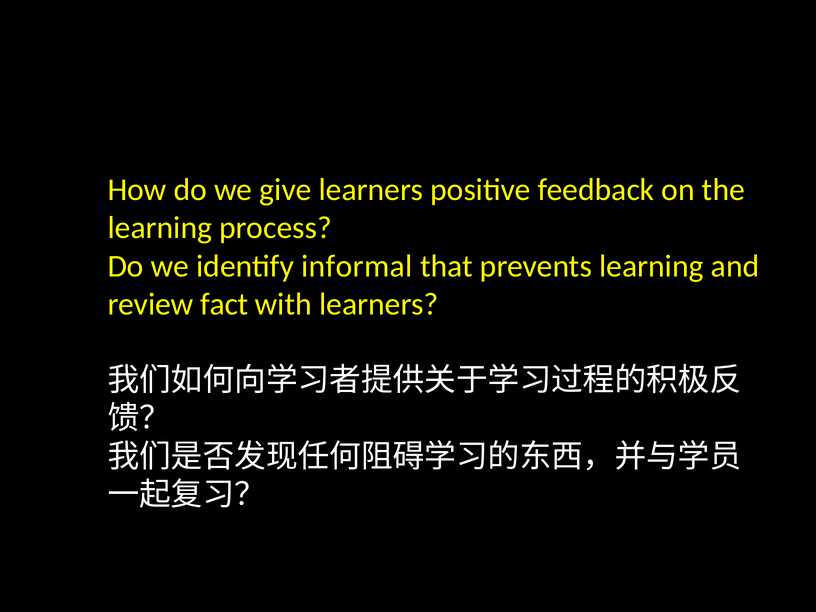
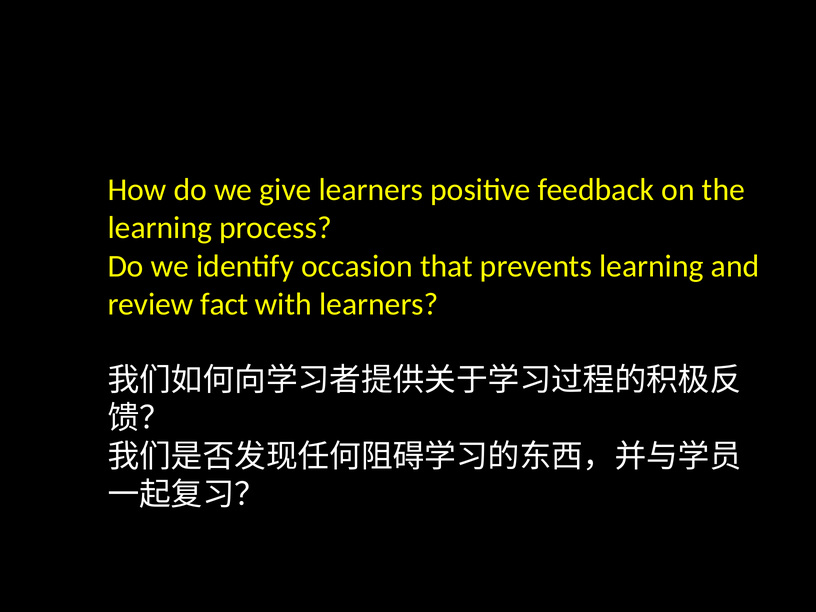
informal: informal -> occasion
